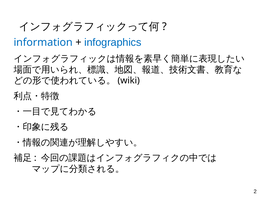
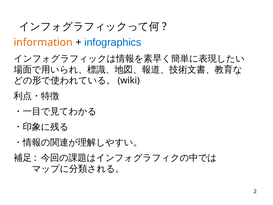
information colour: blue -> orange
